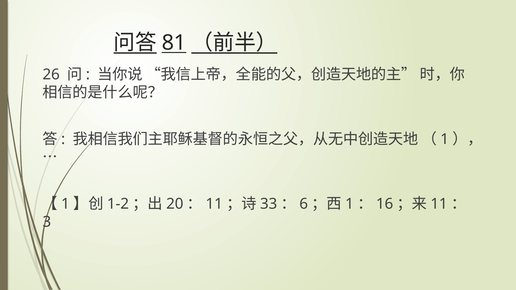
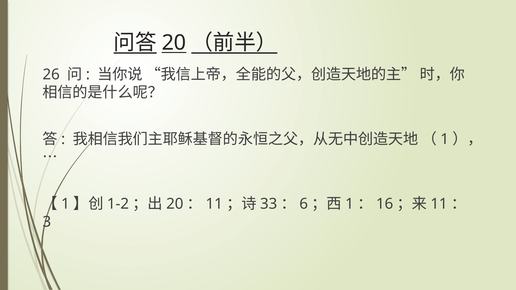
81 at (174, 43): 81 -> 20
